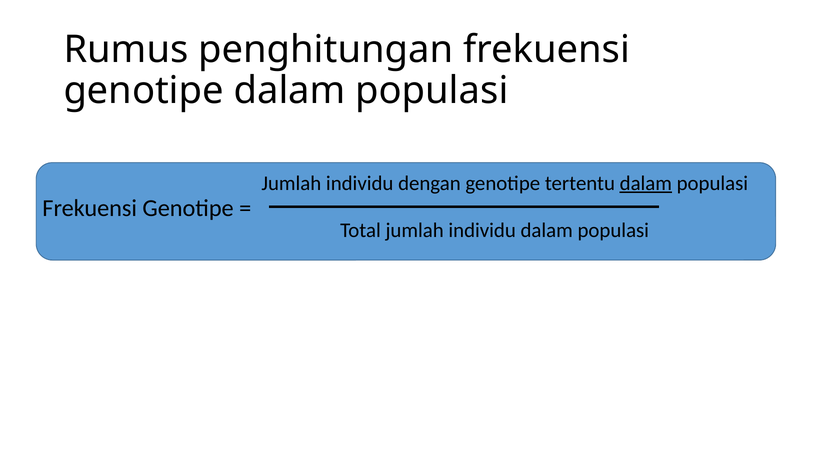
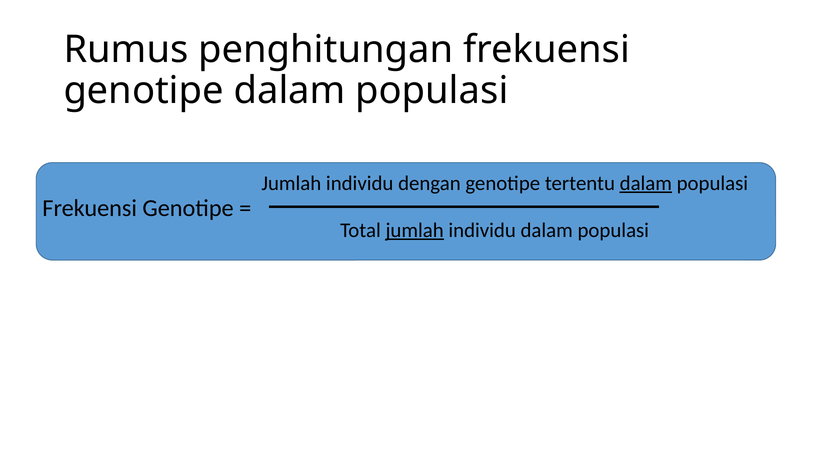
jumlah at (415, 230) underline: none -> present
